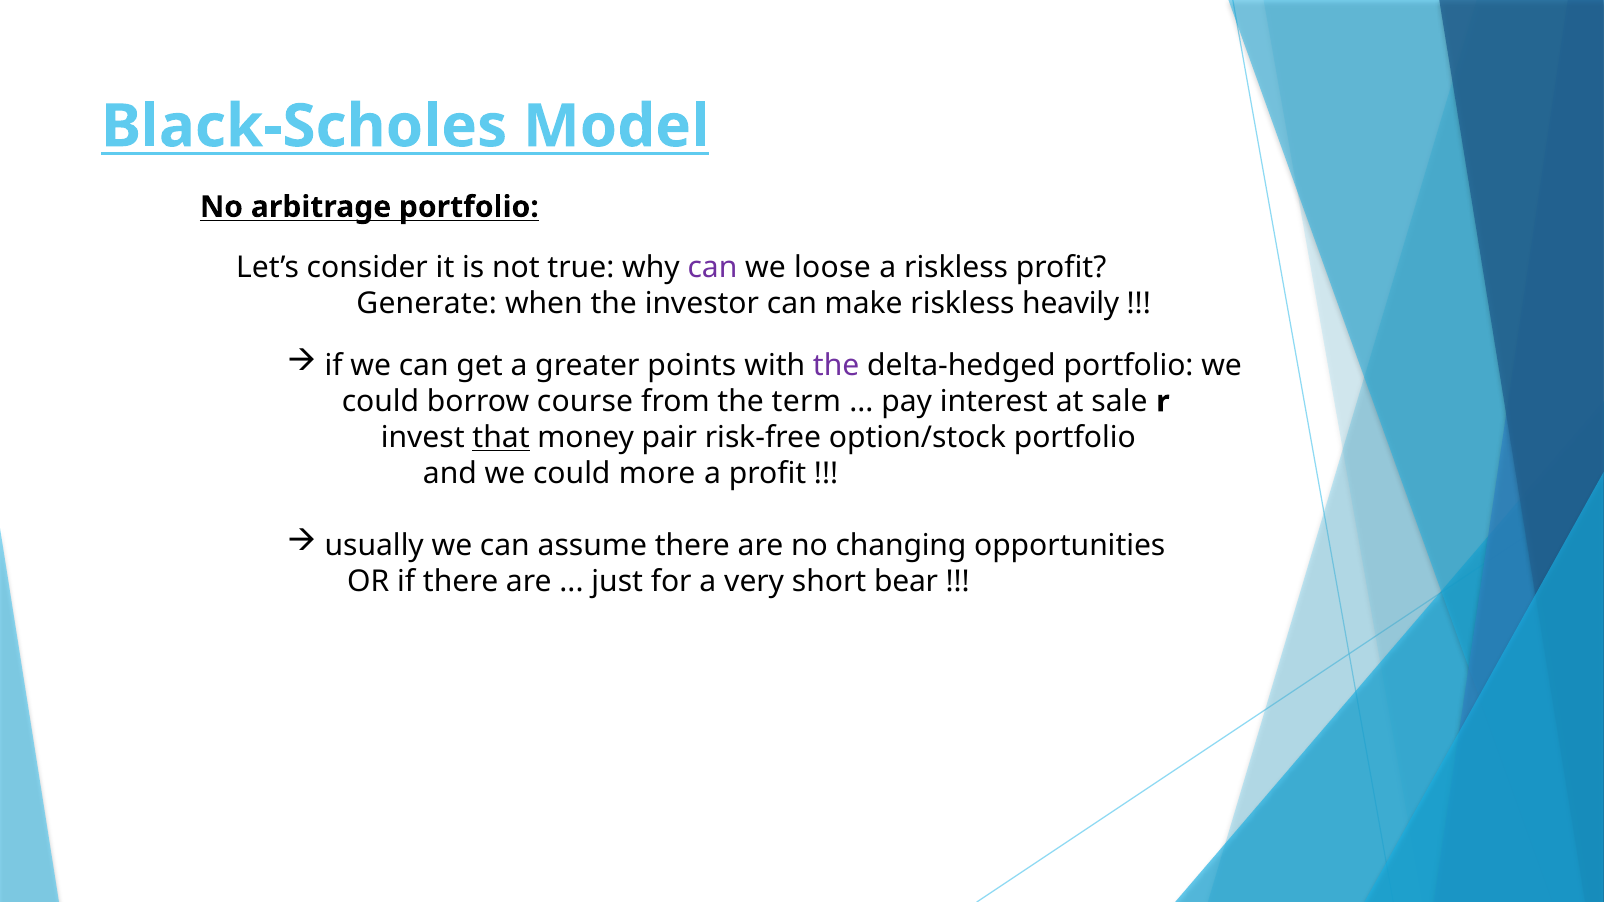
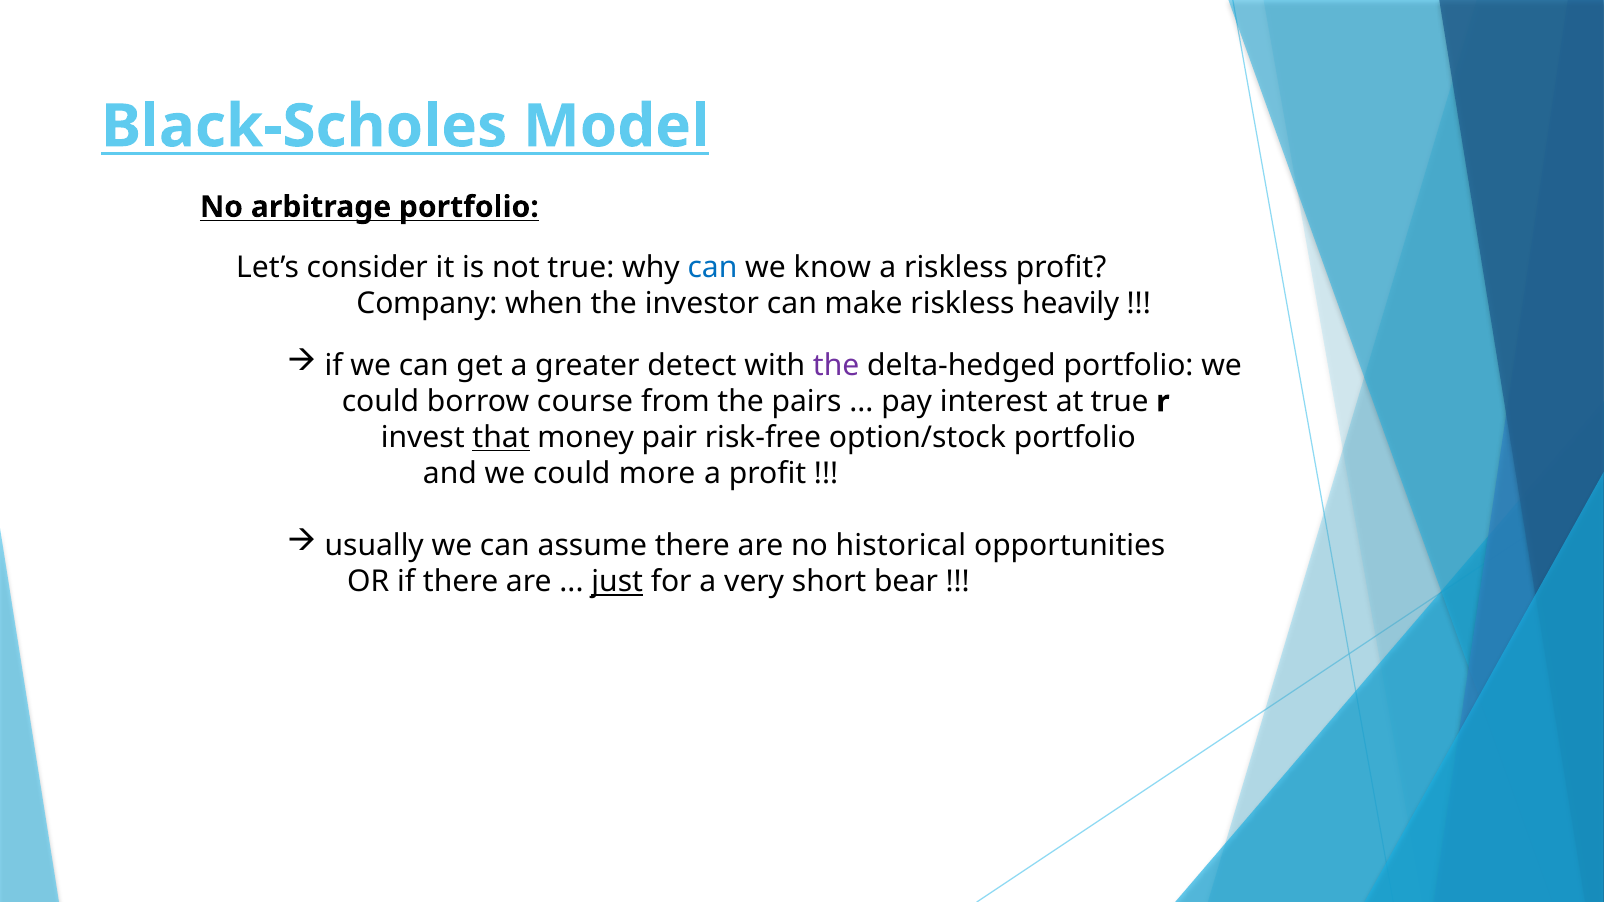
can at (712, 268) colour: purple -> blue
loose: loose -> know
Generate: Generate -> Company
points: points -> detect
term: term -> pairs
at sale: sale -> true
changing: changing -> historical
just underline: none -> present
